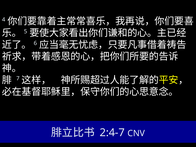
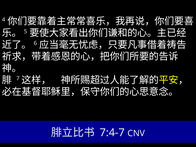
2:4-7: 2:4-7 -> 7:4-7
